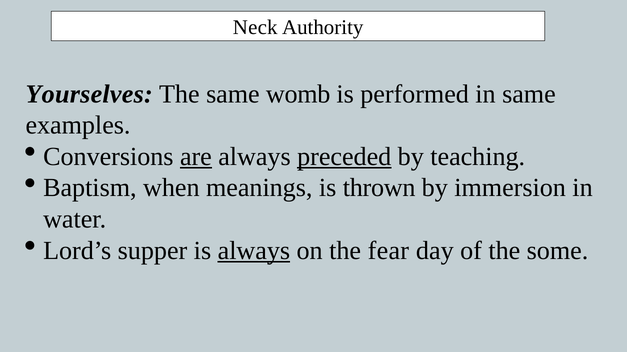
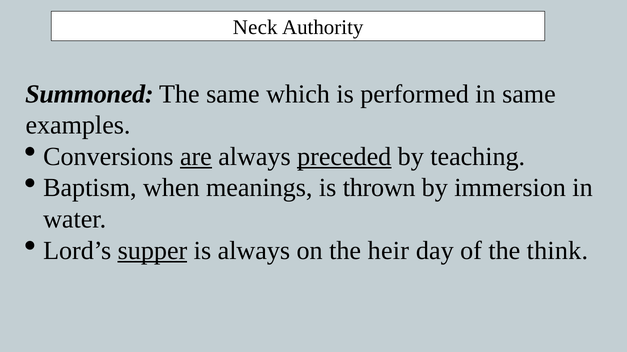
Yourselves: Yourselves -> Summoned
womb: womb -> which
supper underline: none -> present
always at (254, 251) underline: present -> none
fear: fear -> heir
some: some -> think
